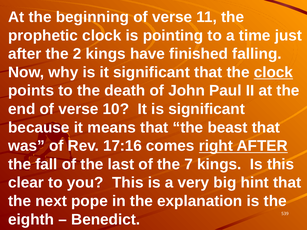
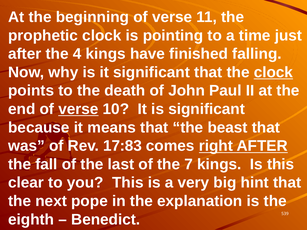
2: 2 -> 4
verse at (78, 109) underline: none -> present
17:16: 17:16 -> 17:83
